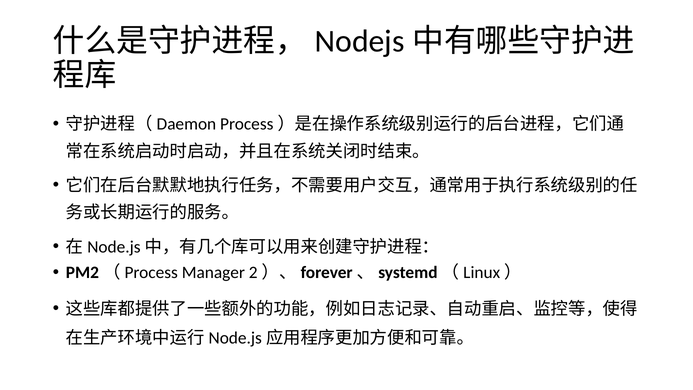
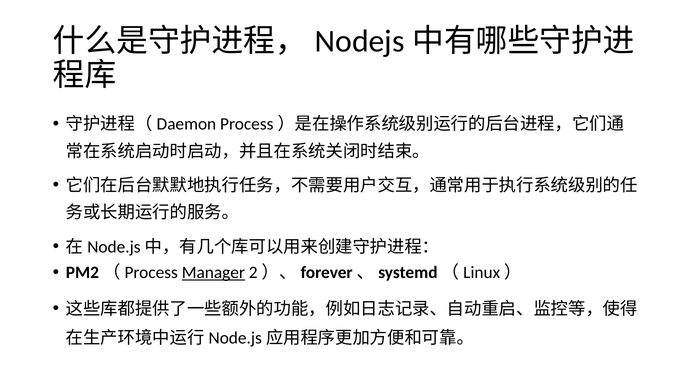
Manager underline: none -> present
